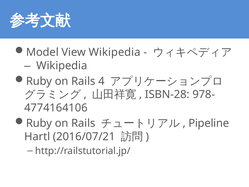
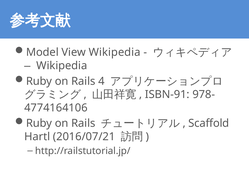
ISBN-28: ISBN-28 -> ISBN-91
Pipeline: Pipeline -> Scaffold
